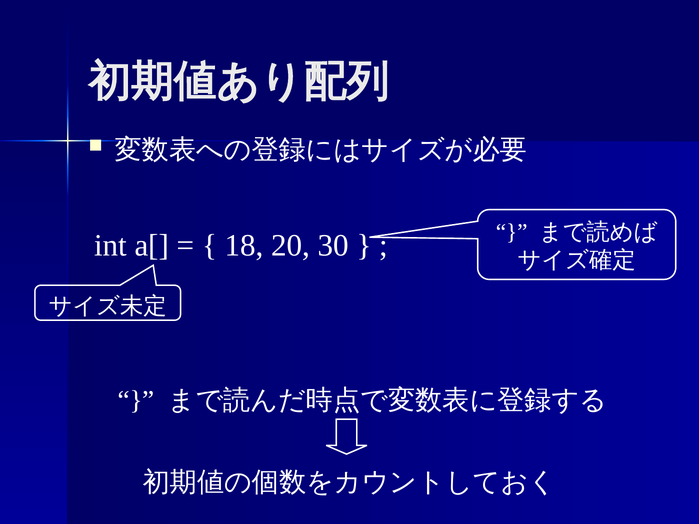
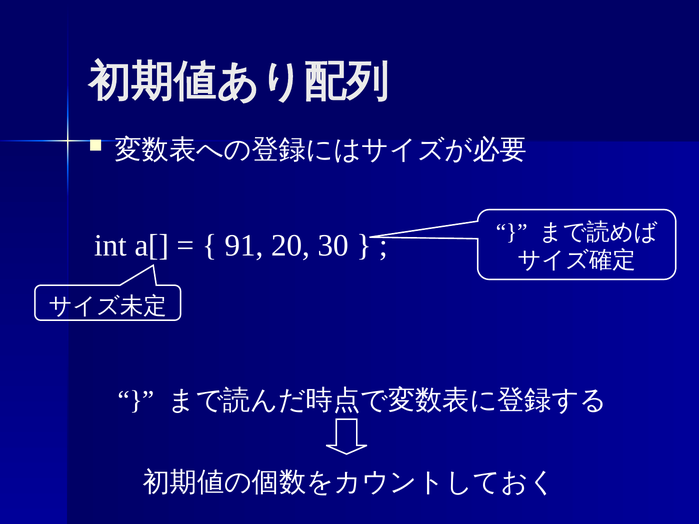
18: 18 -> 91
